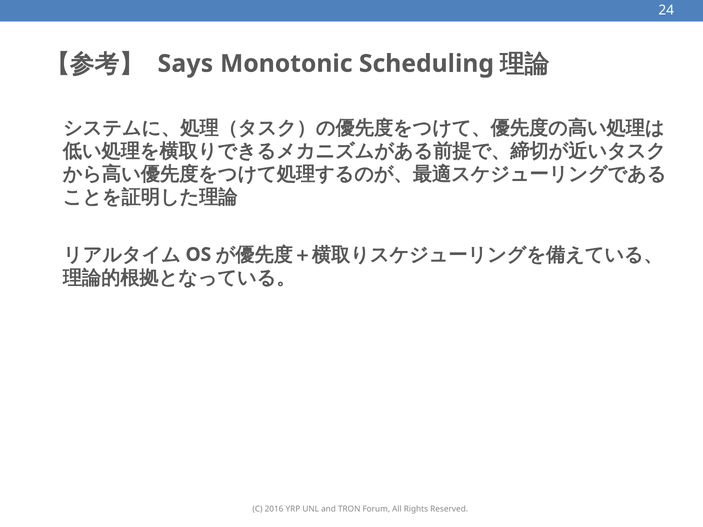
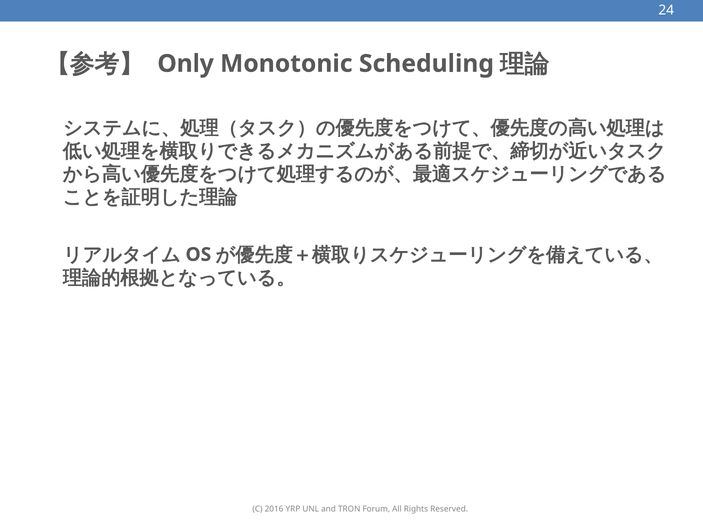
Says: Says -> Only
